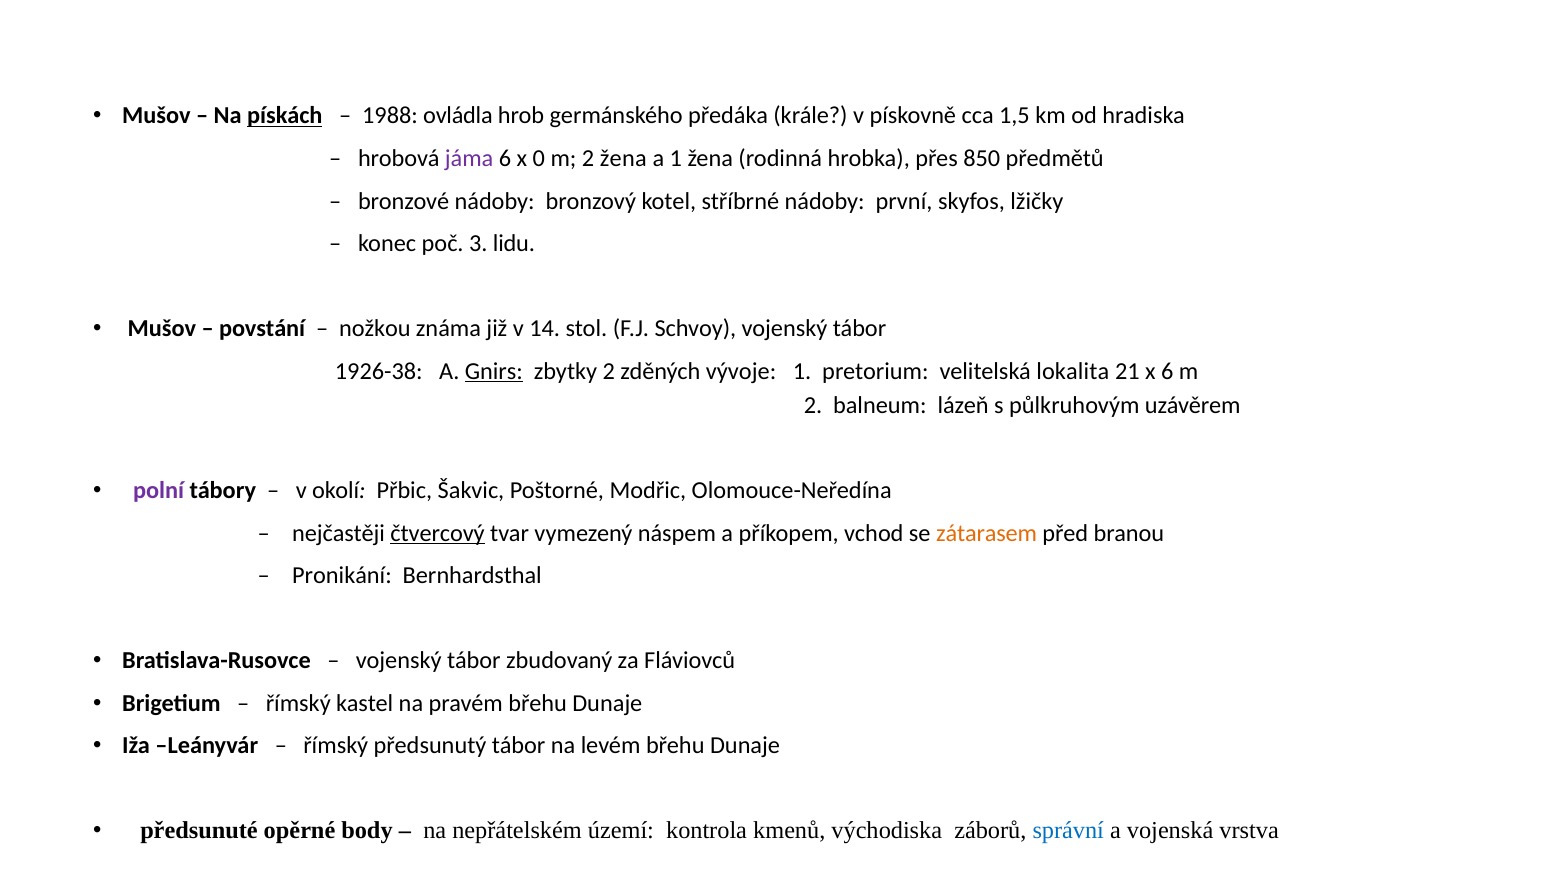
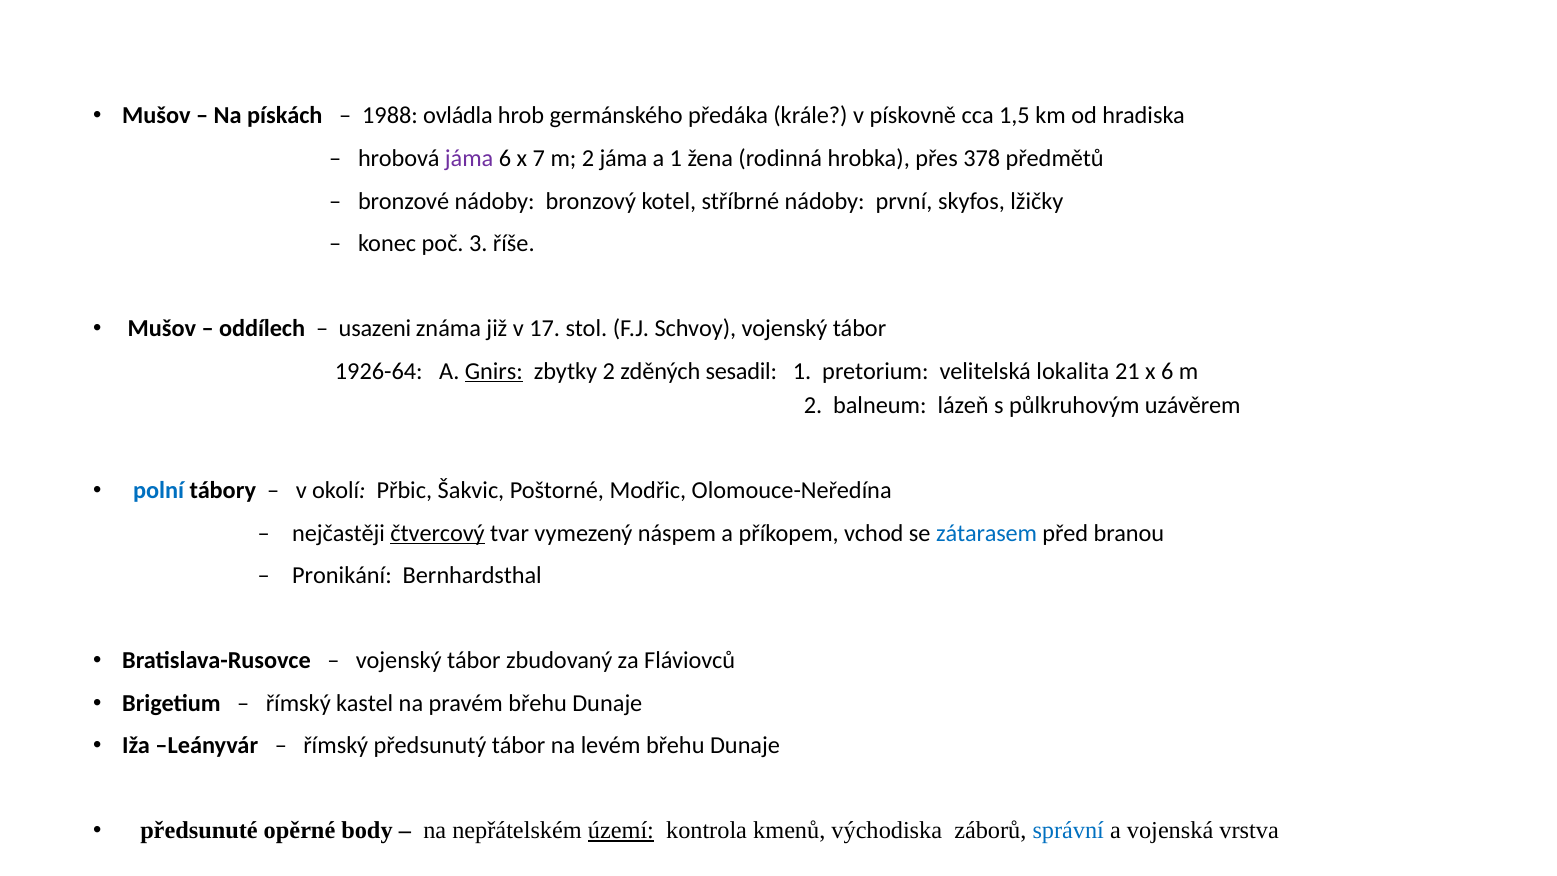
pískách underline: present -> none
0: 0 -> 7
2 žena: žena -> jáma
850: 850 -> 378
lidu: lidu -> říše
povstání: povstání -> oddílech
nožkou: nožkou -> usazeni
14: 14 -> 17
1926-38: 1926-38 -> 1926-64
vývoje: vývoje -> sesadil
polní colour: purple -> blue
zátarasem colour: orange -> blue
území underline: none -> present
